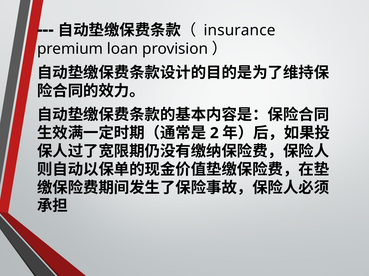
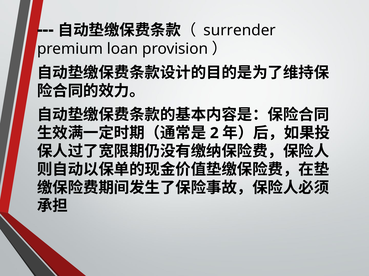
insurance: insurance -> surrender
